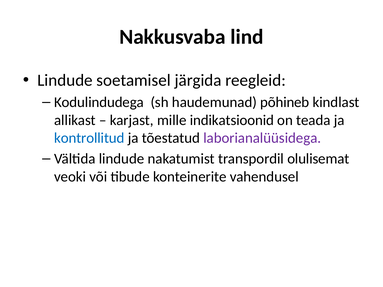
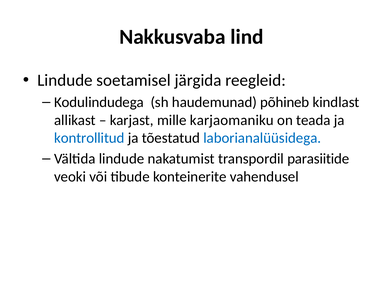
indikatsioonid: indikatsioonid -> karjaomaniku
laborianalüüsidega colour: purple -> blue
olulisemat: olulisemat -> parasiitide
